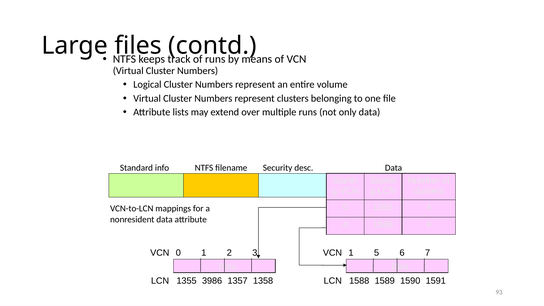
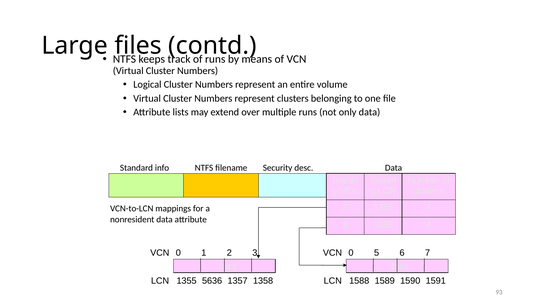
1 at (351, 253): 1 -> 0
3986: 3986 -> 5636
